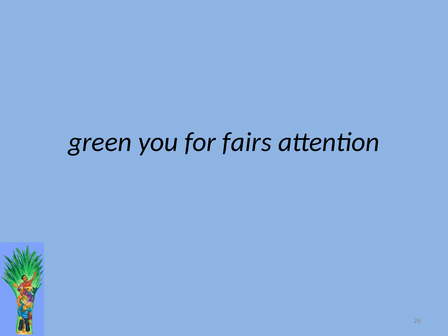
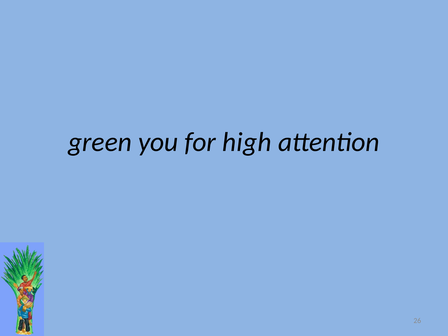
fairs: fairs -> high
